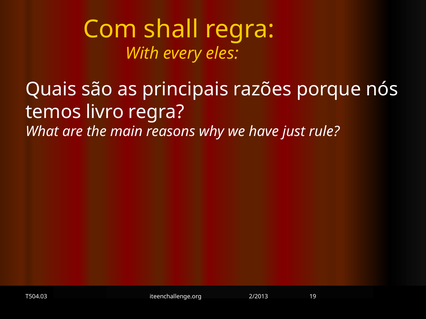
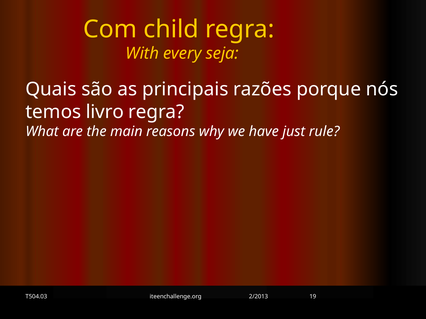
shall: shall -> child
eles: eles -> seja
